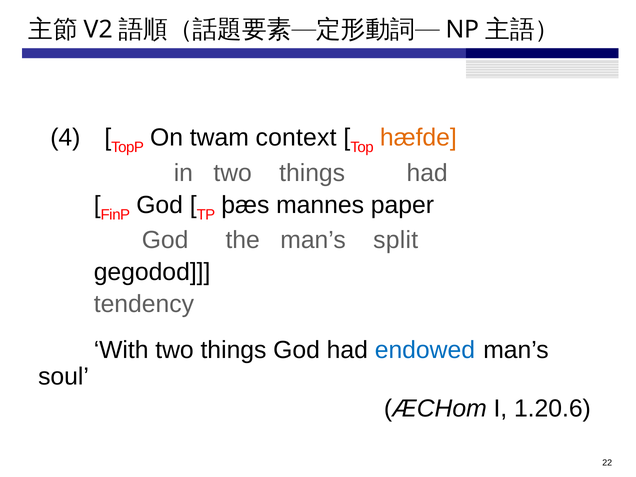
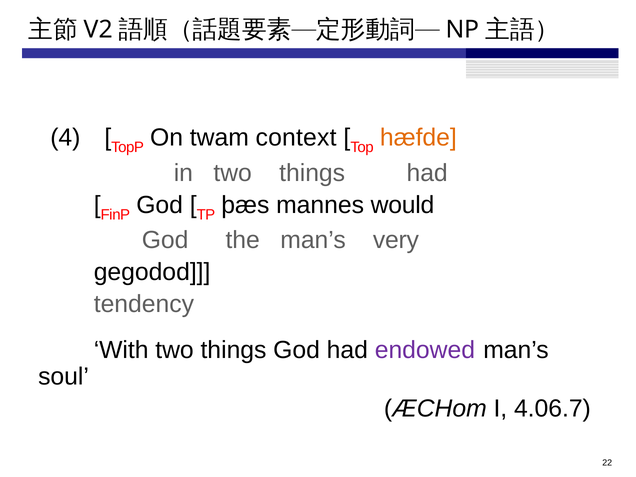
paper: paper -> would
split: split -> very
endowed colour: blue -> purple
1.20.6: 1.20.6 -> 4.06.7
